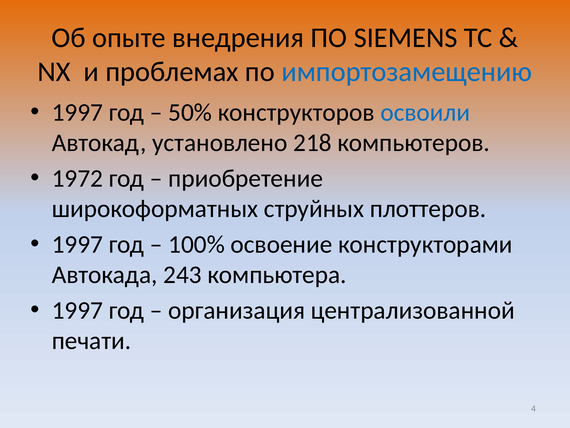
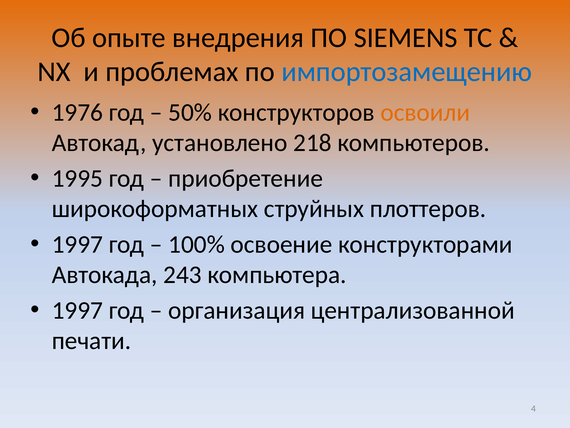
1997 at (77, 112): 1997 -> 1976
освоили colour: blue -> orange
1972: 1972 -> 1995
